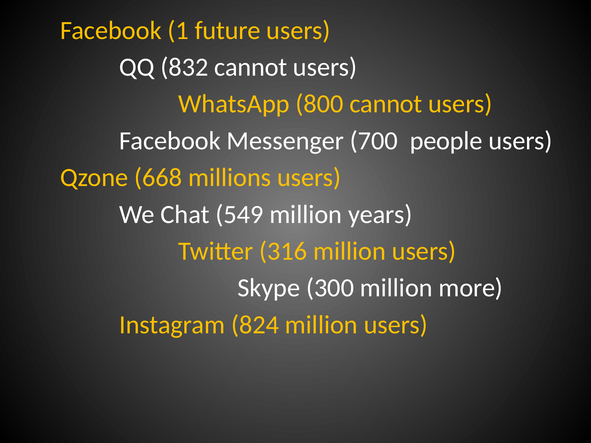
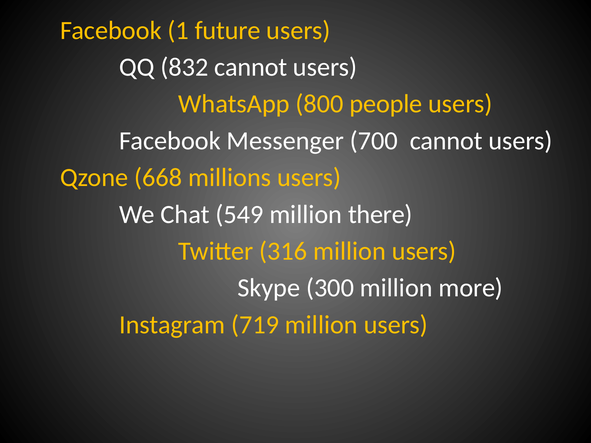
800 cannot: cannot -> people
700 people: people -> cannot
years: years -> there
824: 824 -> 719
